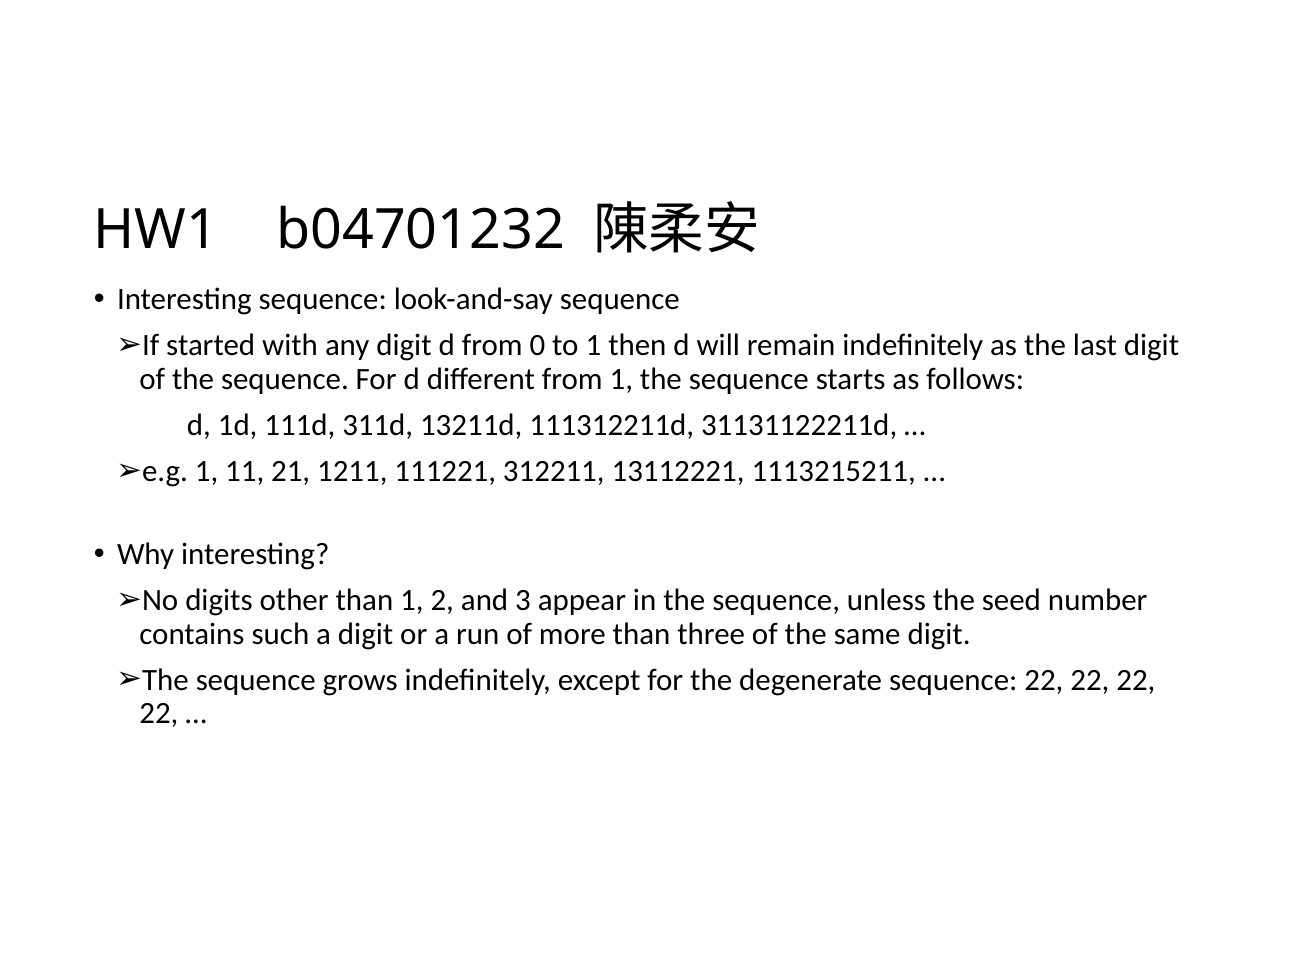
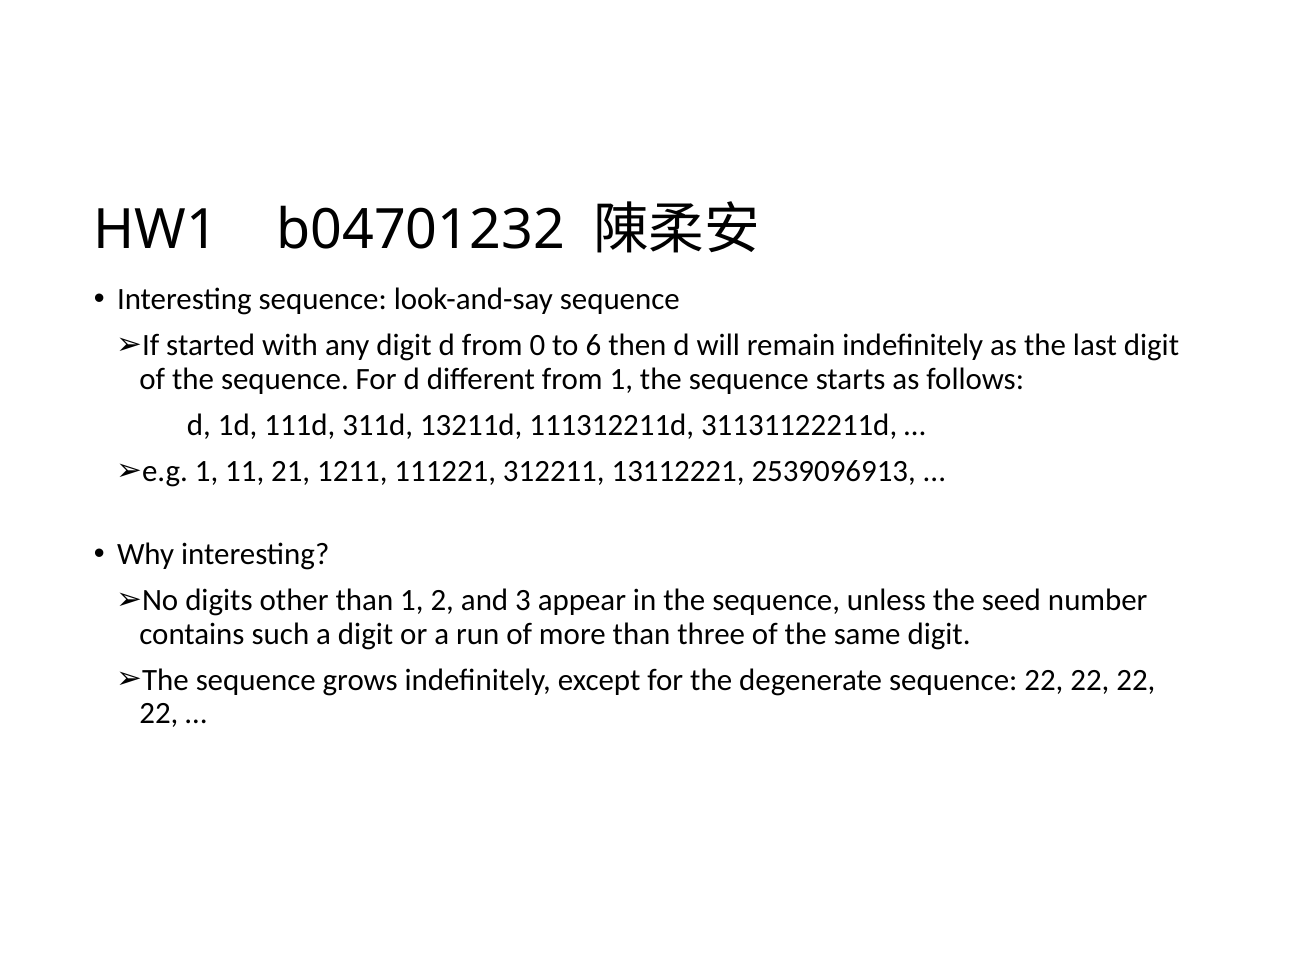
to 1: 1 -> 6
1113215211: 1113215211 -> 2539096913
